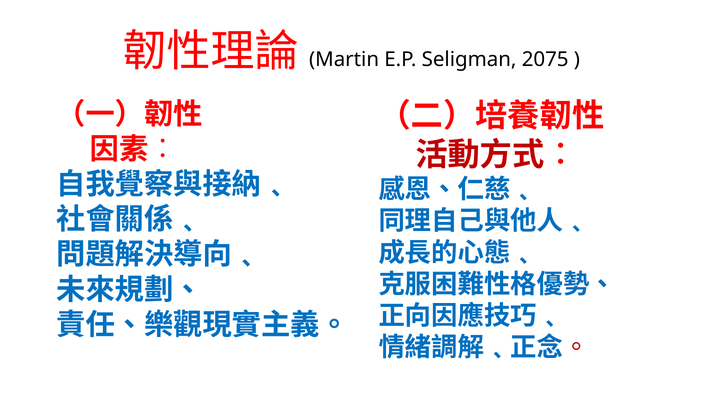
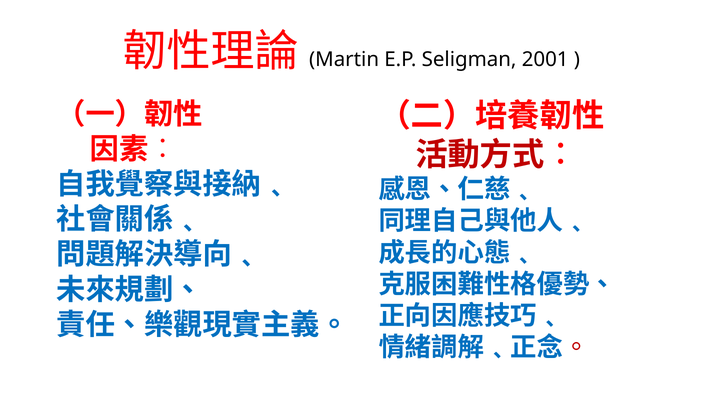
2075: 2075 -> 2001
